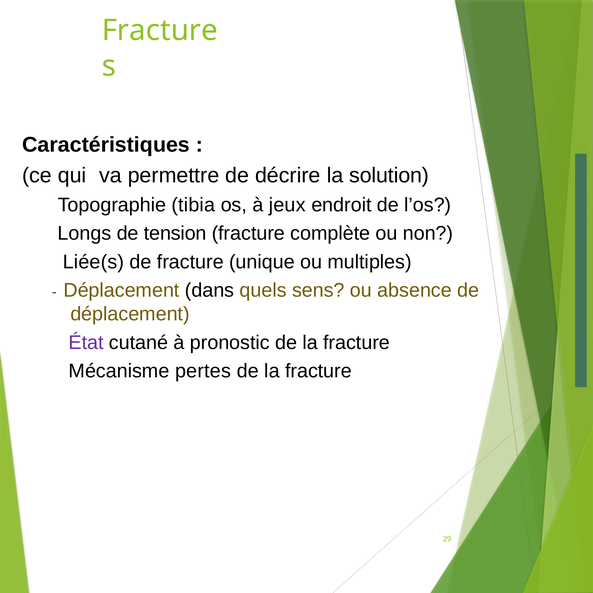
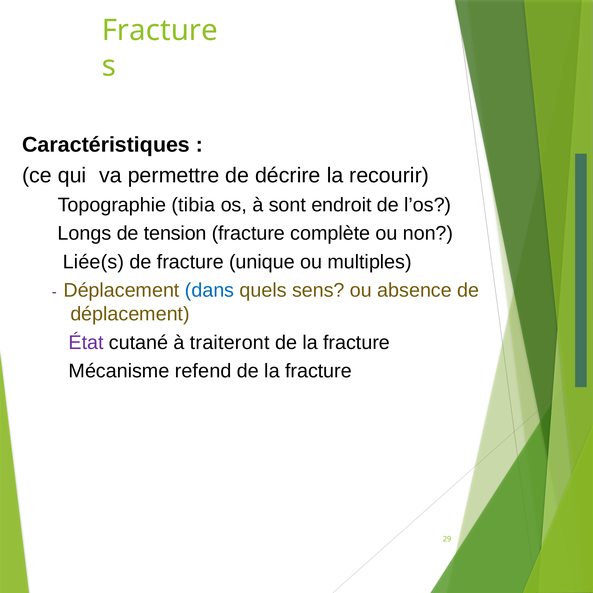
solution: solution -> recourir
jeux: jeux -> sont
dans colour: black -> blue
pronostic: pronostic -> traiteront
pertes: pertes -> refend
